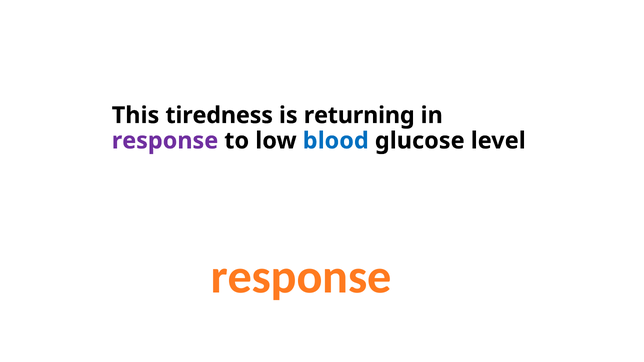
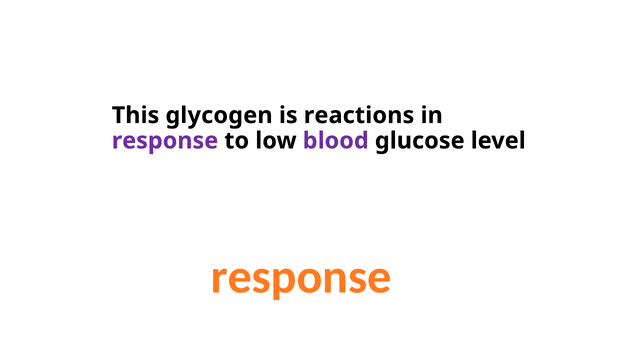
tiredness: tiredness -> glycogen
returning: returning -> reactions
blood colour: blue -> purple
